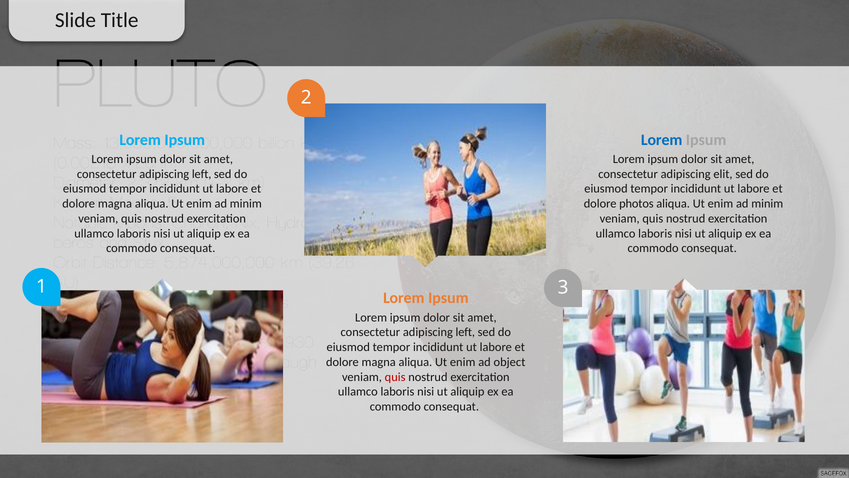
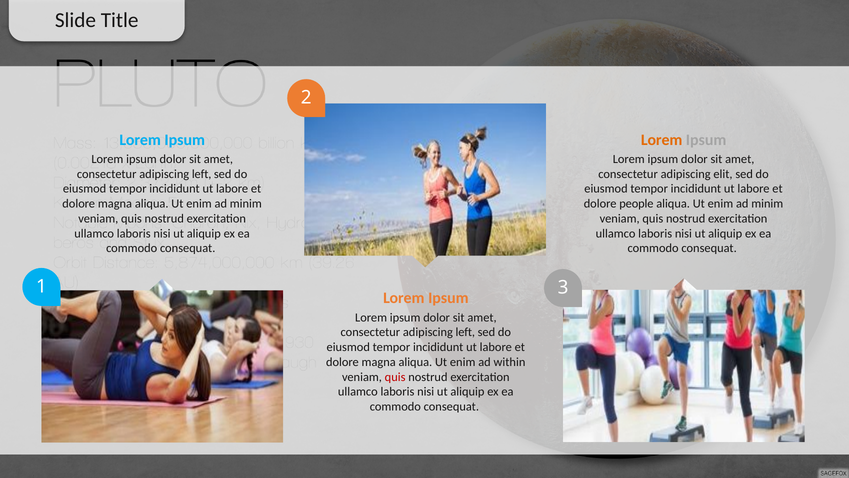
Lorem at (662, 140) colour: blue -> orange
photos: photos -> people
object: object -> within
